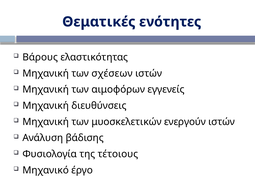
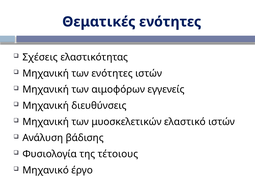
Βάρους: Βάρους -> Σχέσεις
των σχέσεων: σχέσεων -> ενότητες
ενεργούν: ενεργούν -> ελαστικό
